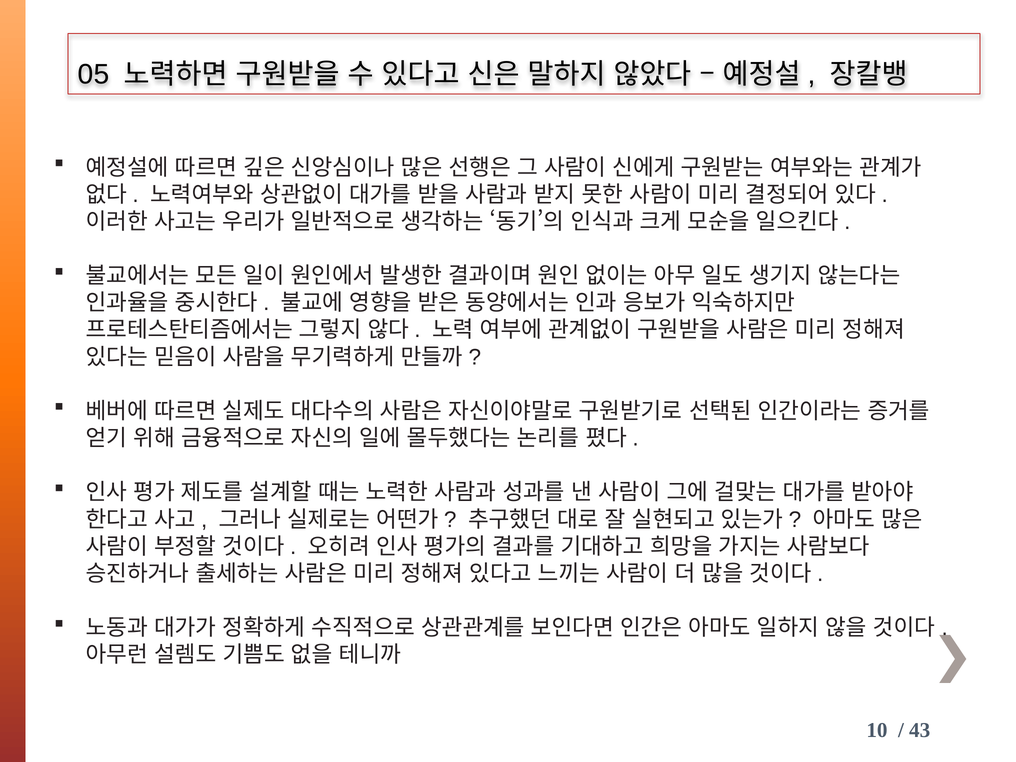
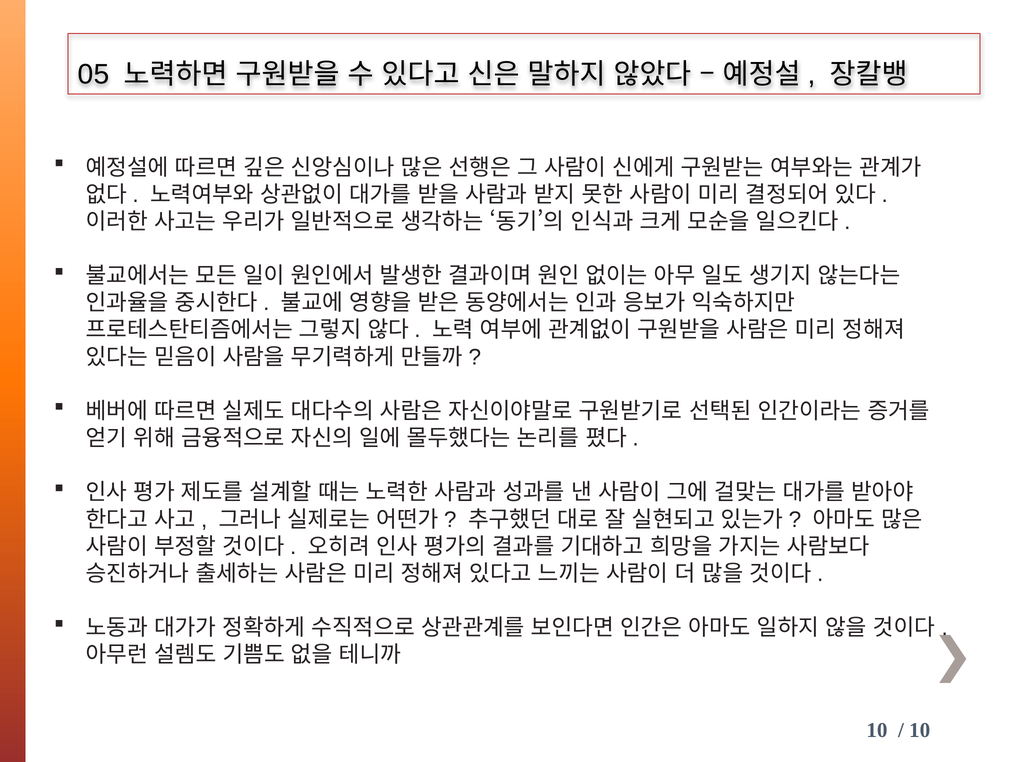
43 at (920, 730): 43 -> 10
